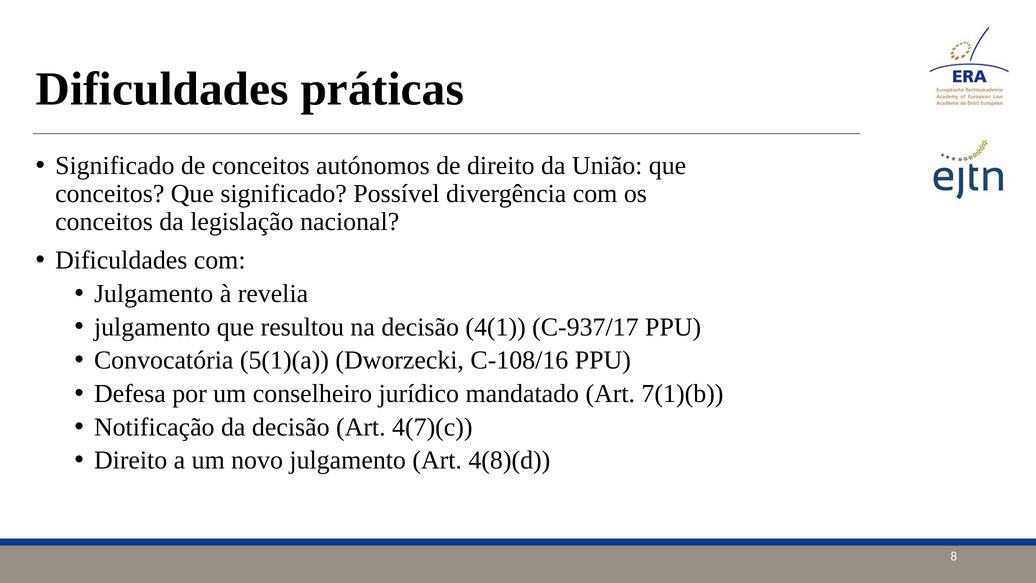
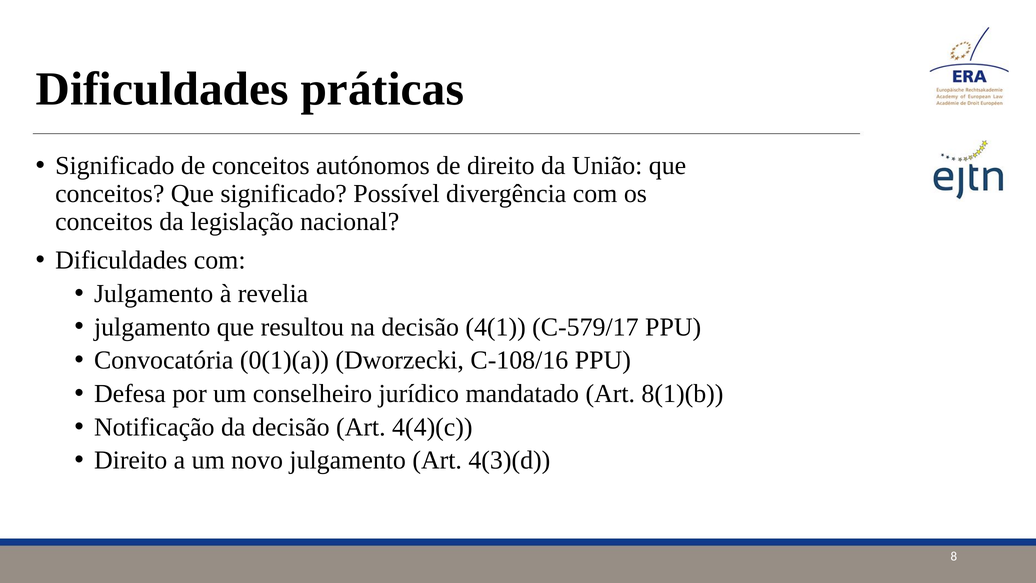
C‑937/17: C‑937/17 -> C‑579/17
5(1)(a: 5(1)(a -> 0(1)(a
7(1)(b: 7(1)(b -> 8(1)(b
4(7)(c: 4(7)(c -> 4(4)(c
4(8)(d: 4(8)(d -> 4(3)(d
